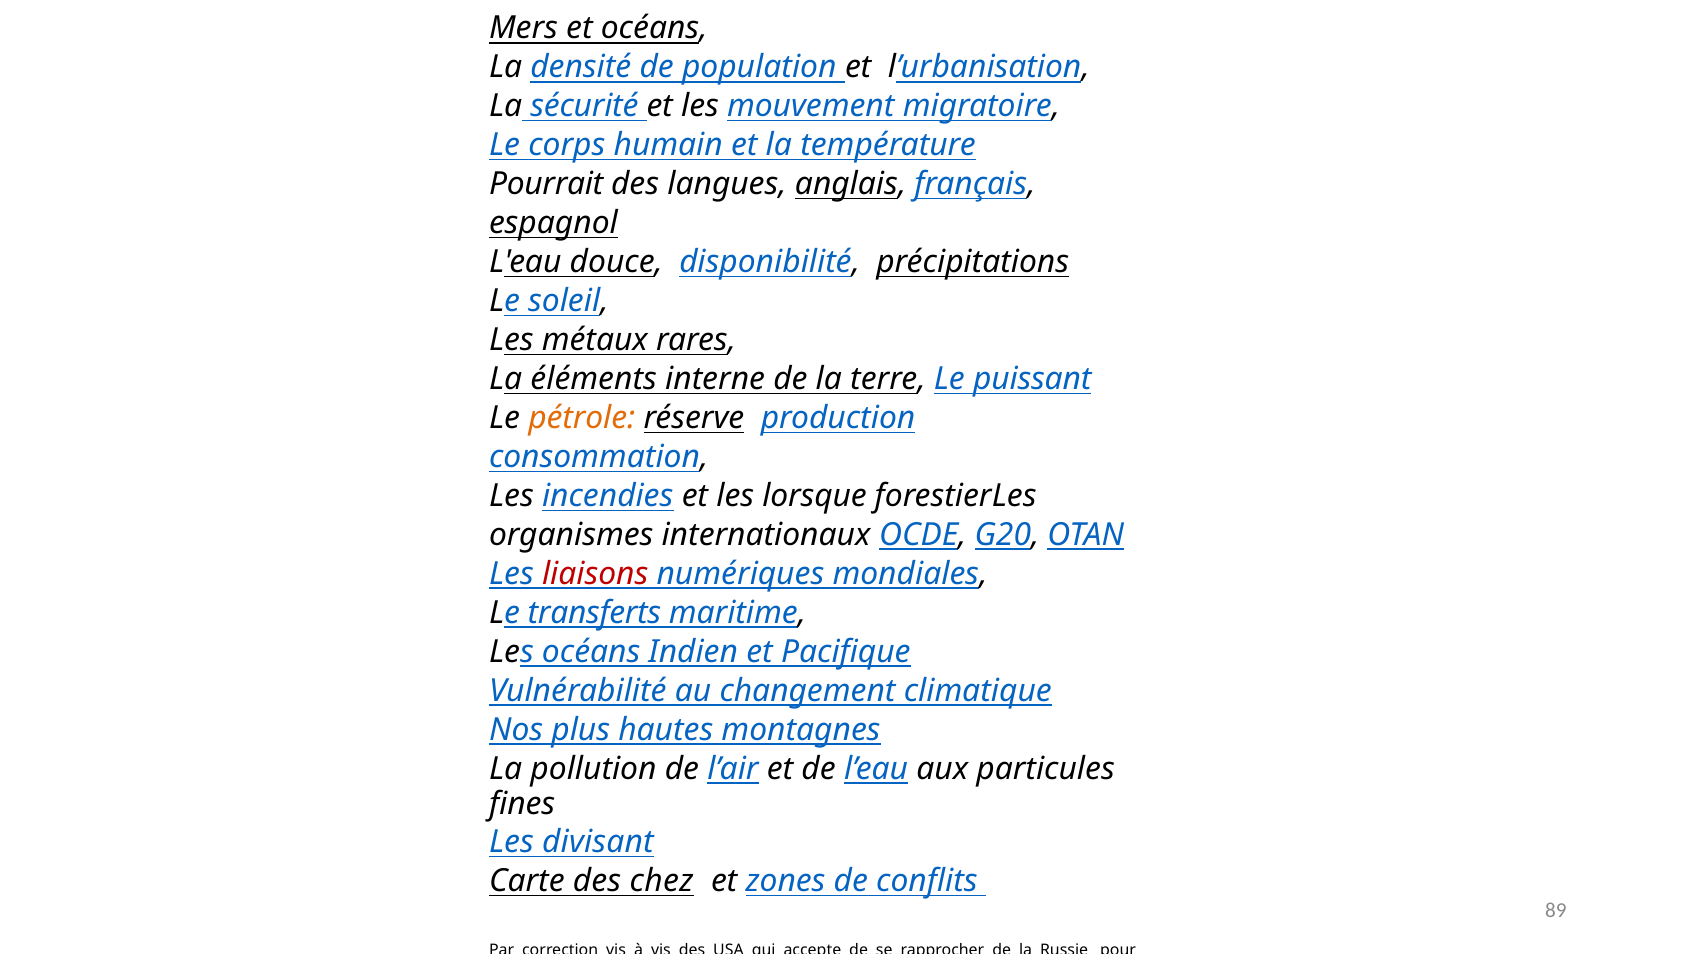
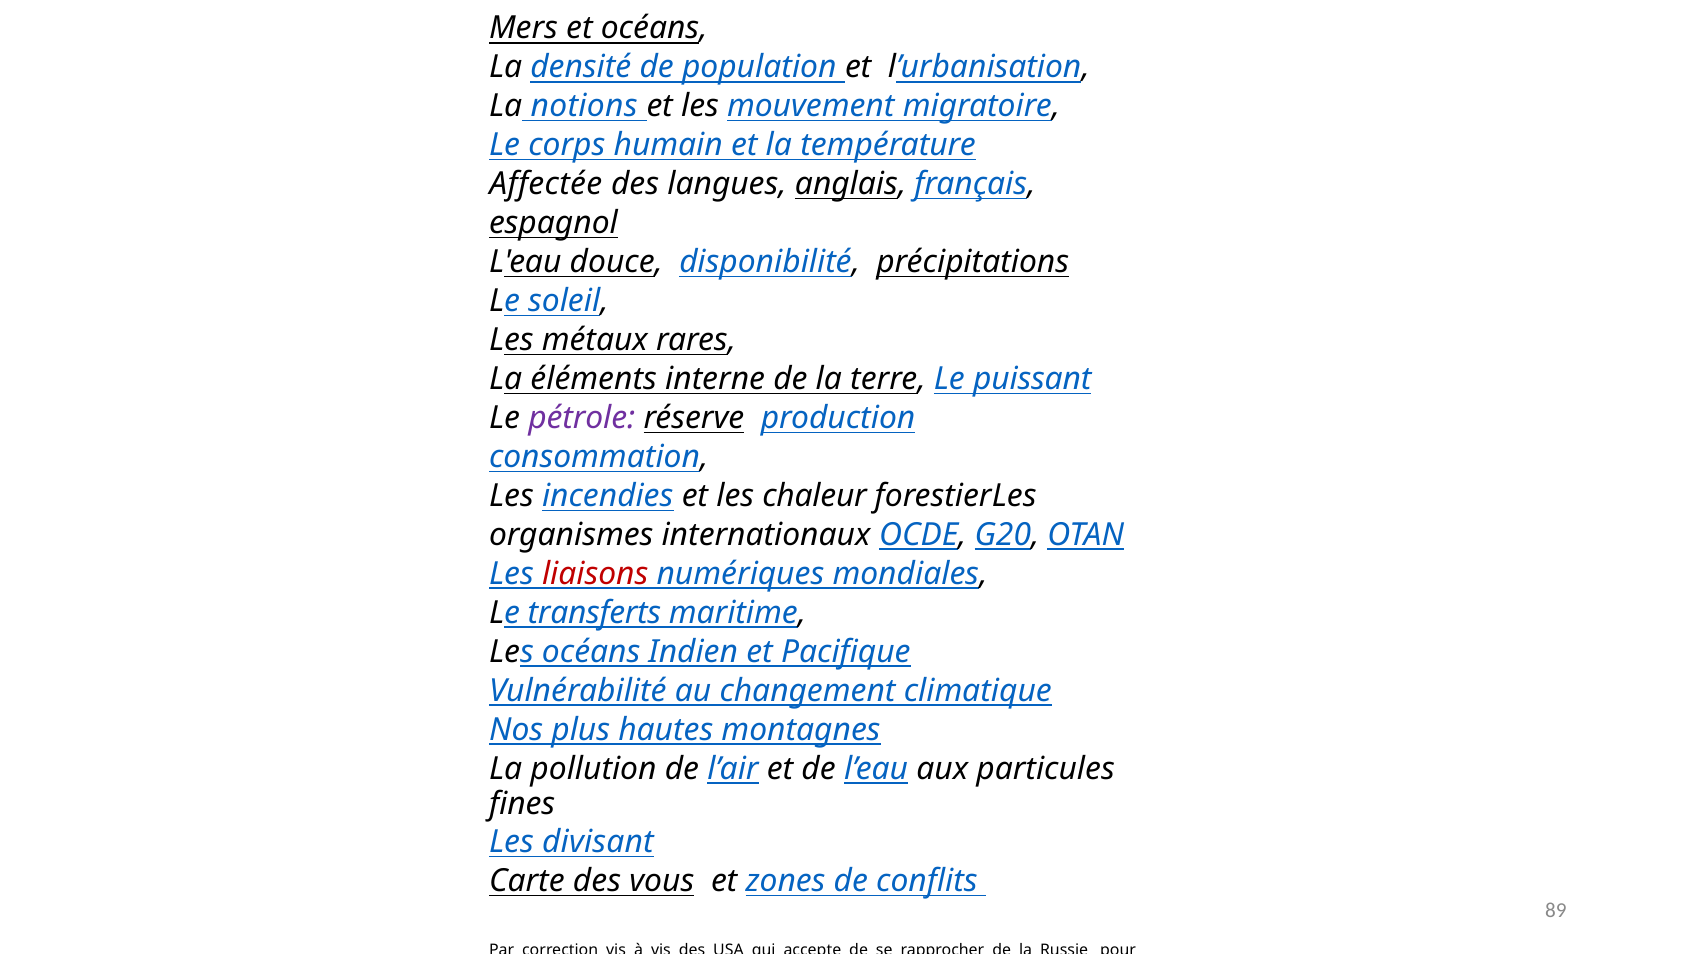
sécurité: sécurité -> notions
Pourrait: Pourrait -> Affectée
pétrole colour: orange -> purple
lorsque: lorsque -> chaleur
chez: chez -> vous
